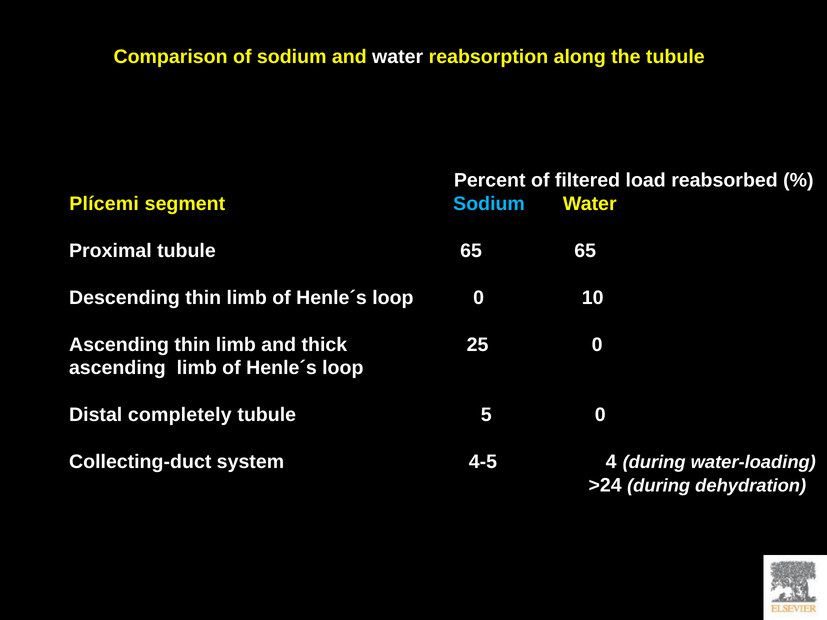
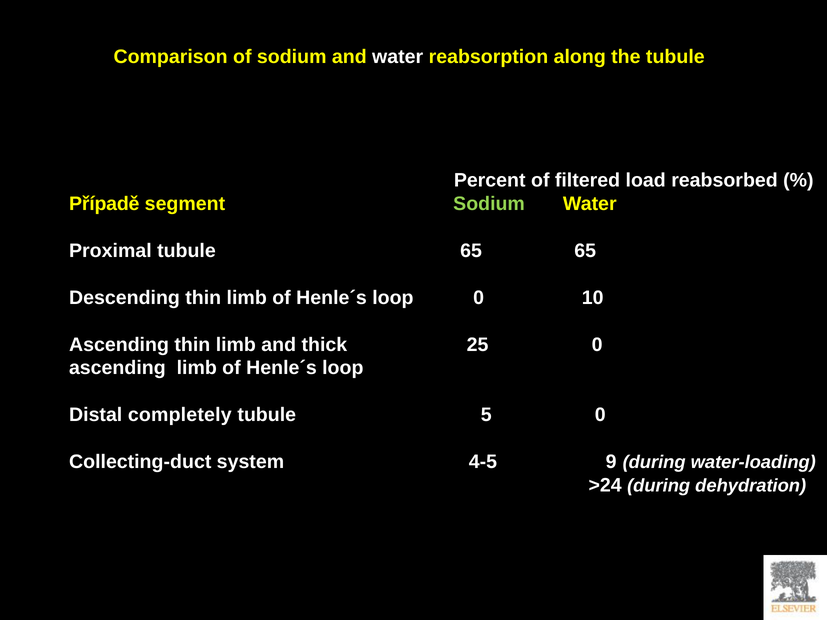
Plícemi: Plícemi -> Případě
Sodium at (489, 204) colour: light blue -> light green
4: 4 -> 9
